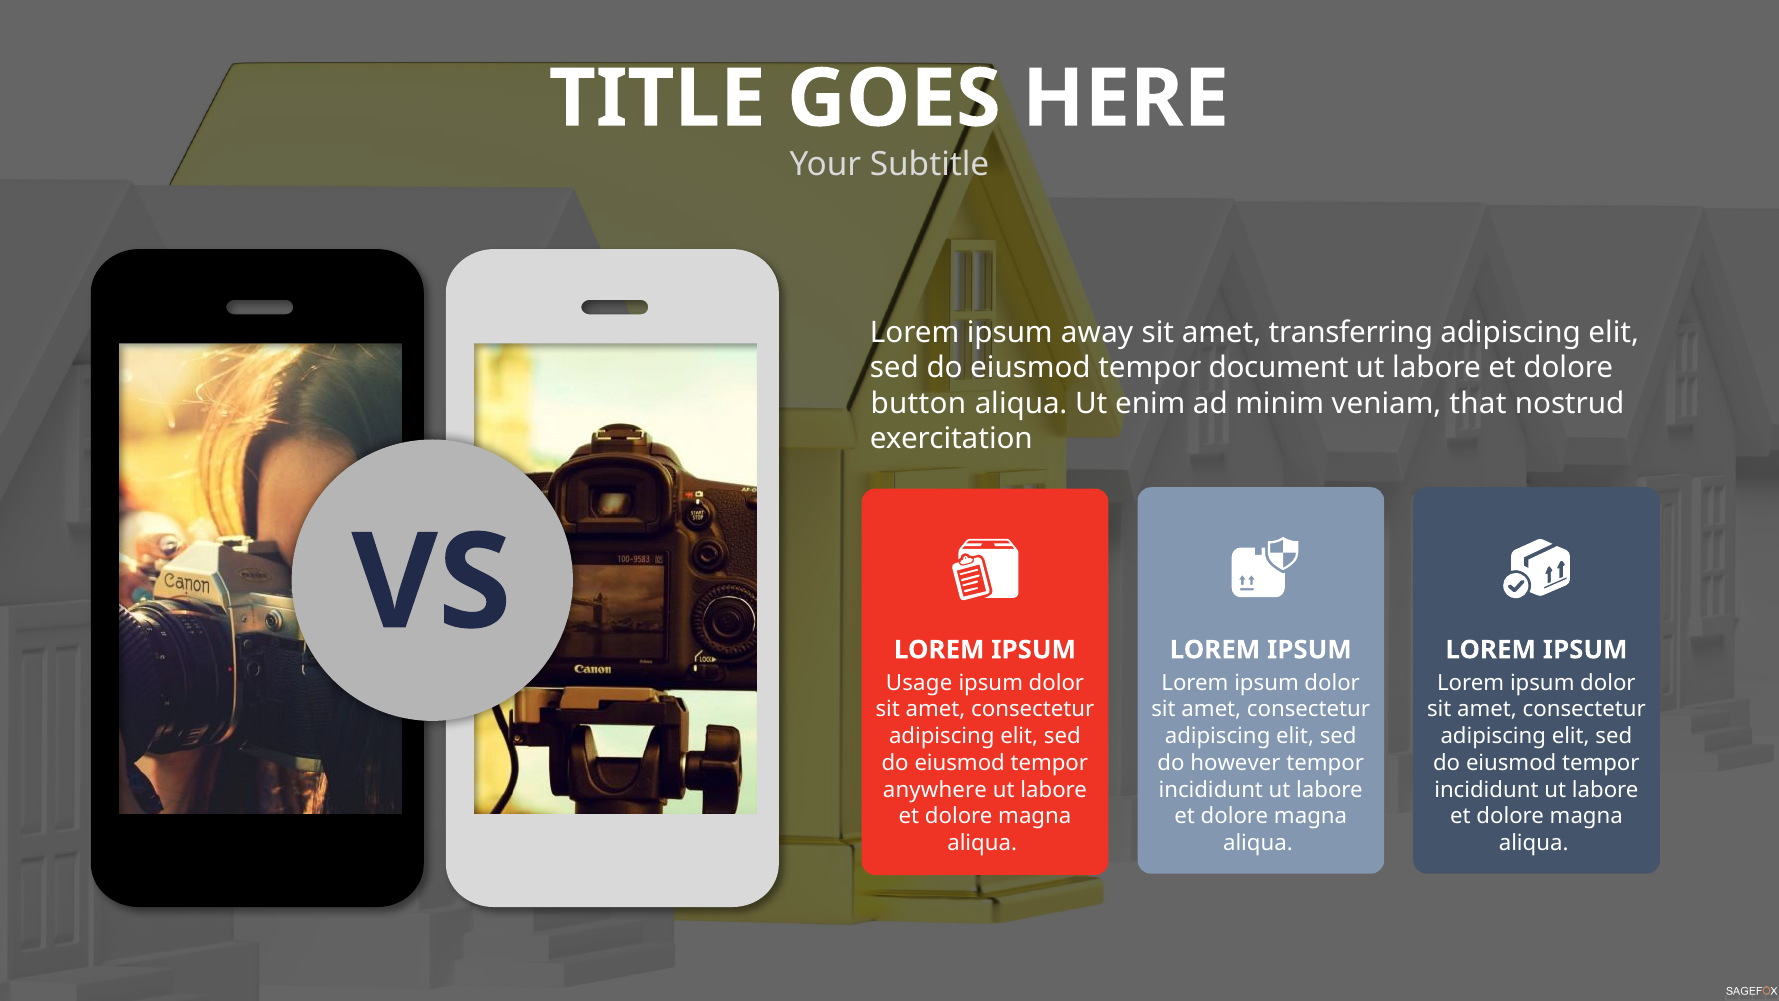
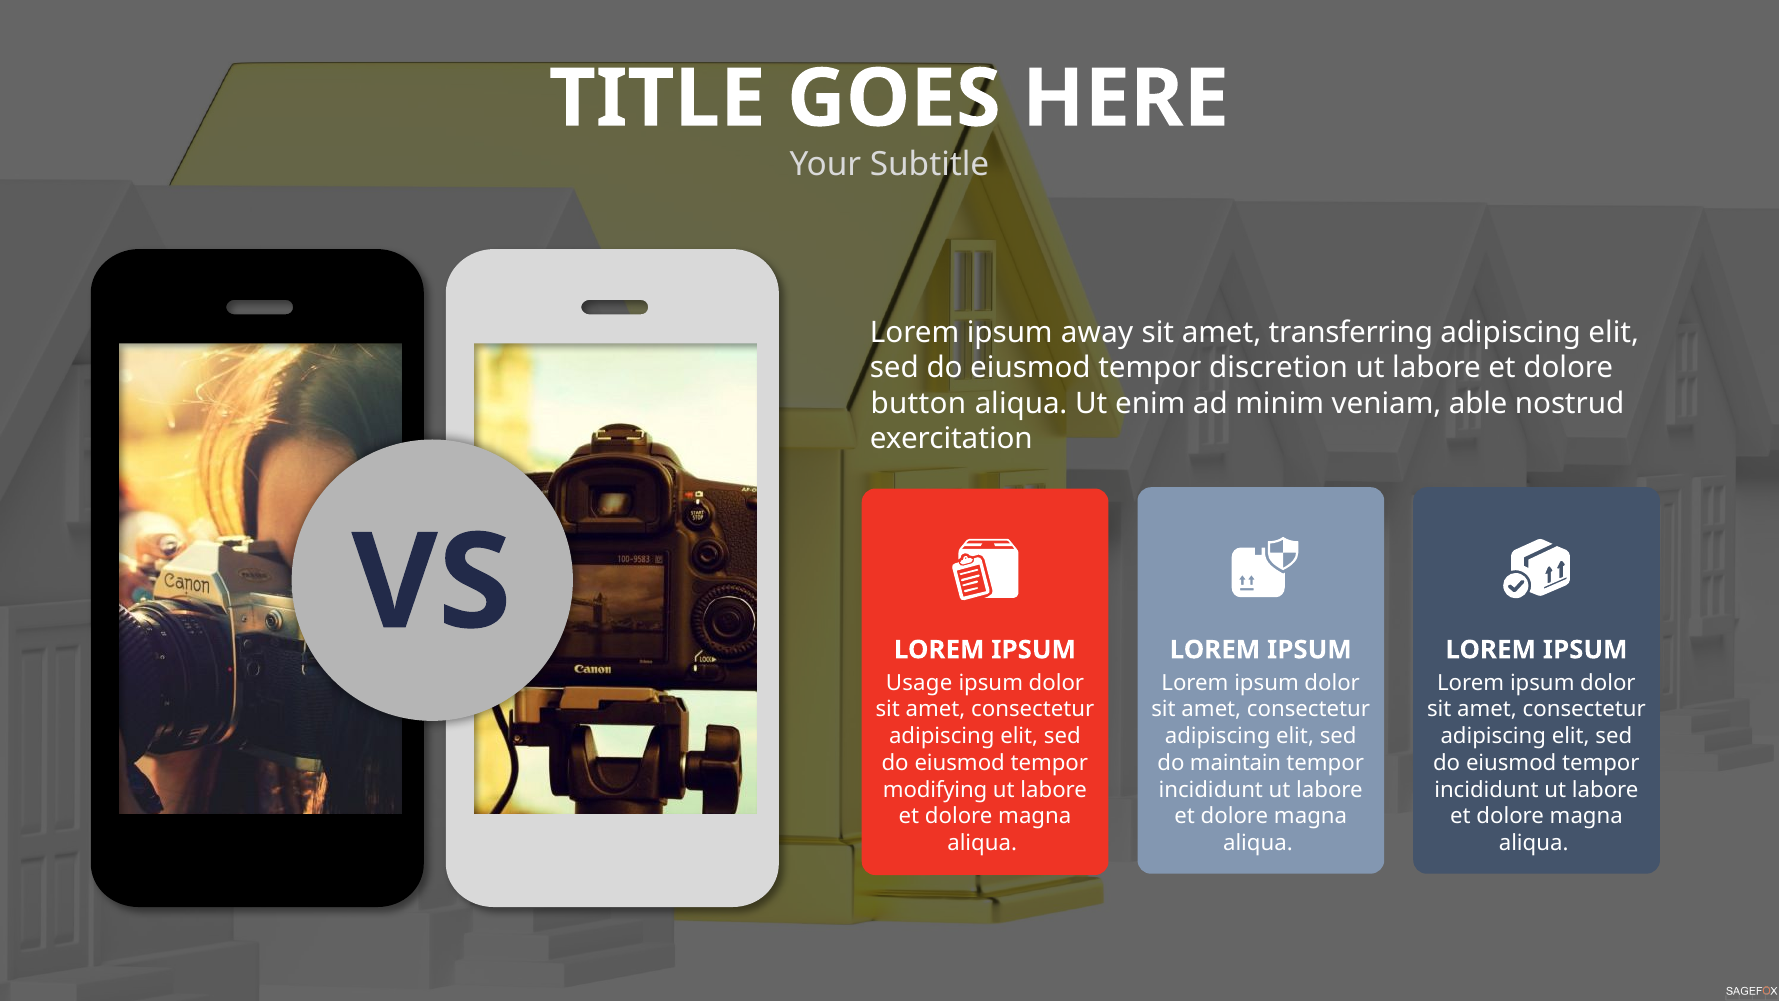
document: document -> discretion
that: that -> able
however: however -> maintain
anywhere: anywhere -> modifying
